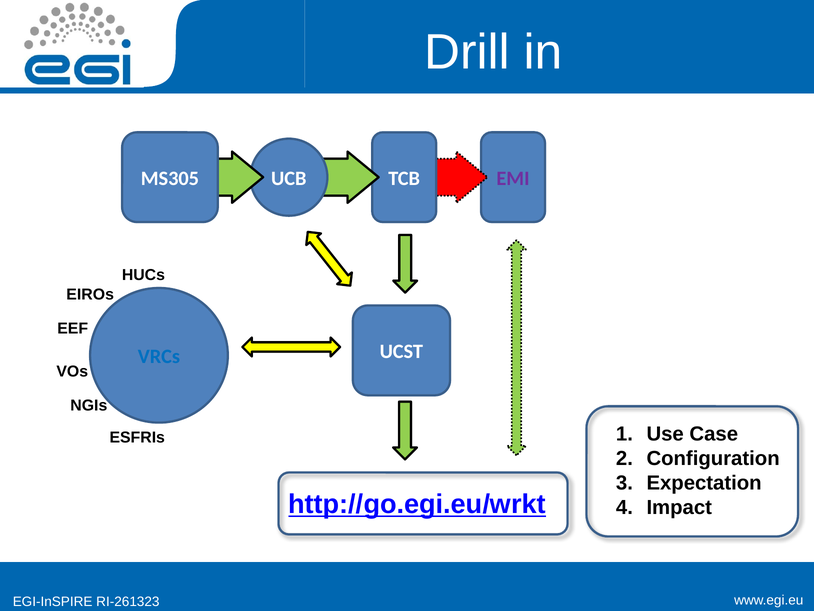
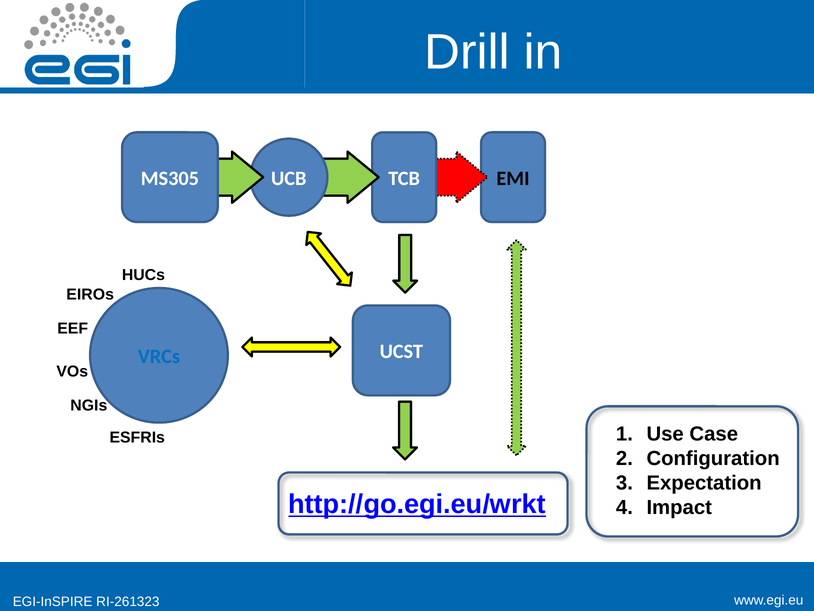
EMI colour: purple -> black
